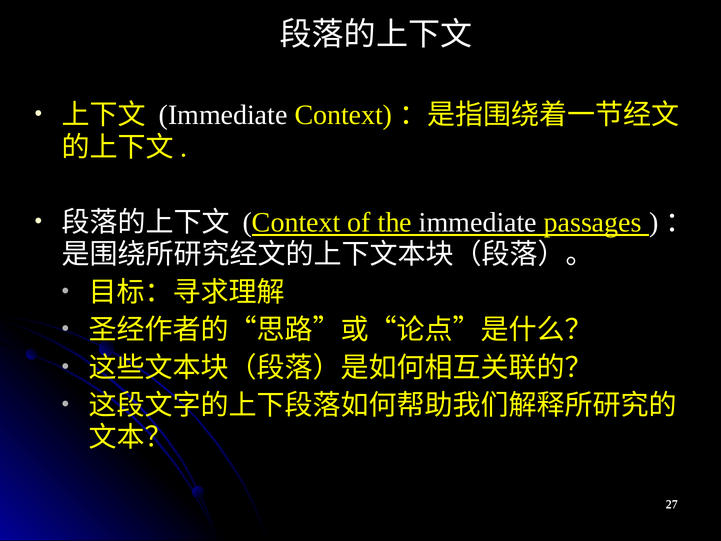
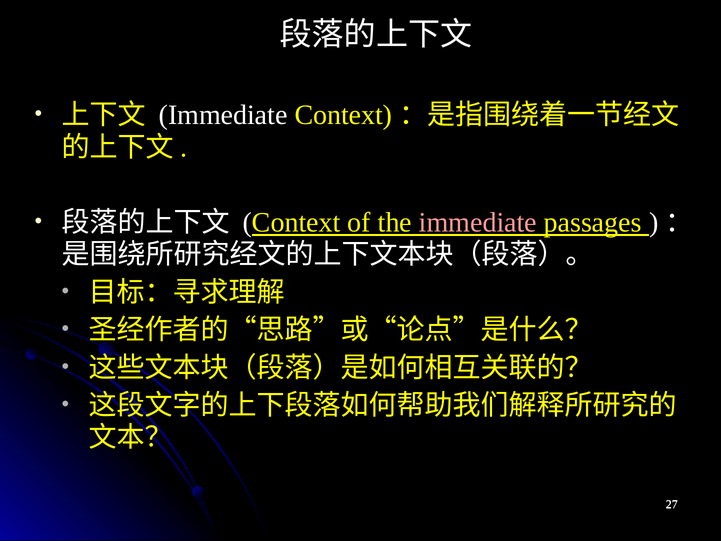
immediate at (478, 223) colour: white -> pink
